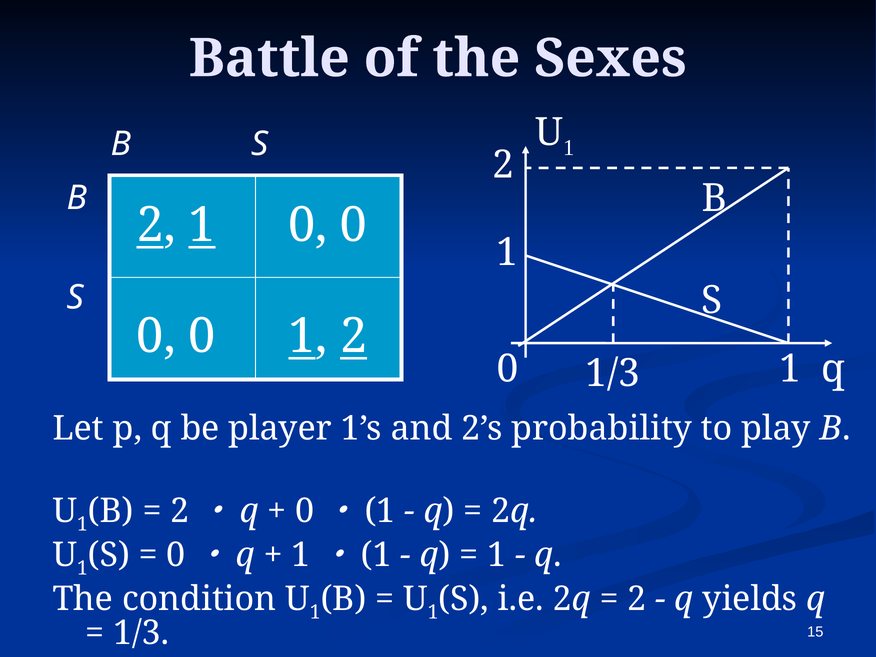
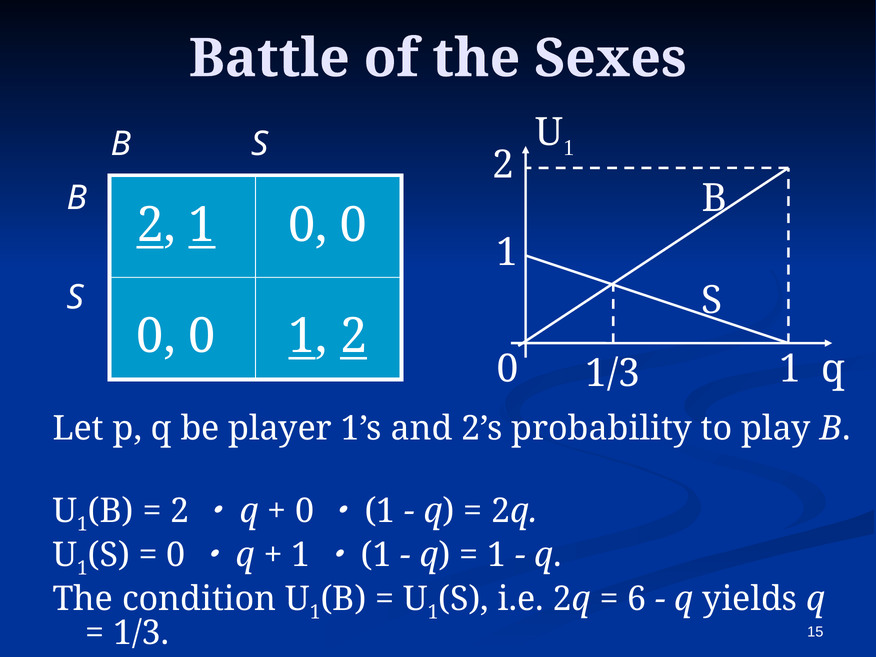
2 at (637, 599): 2 -> 6
